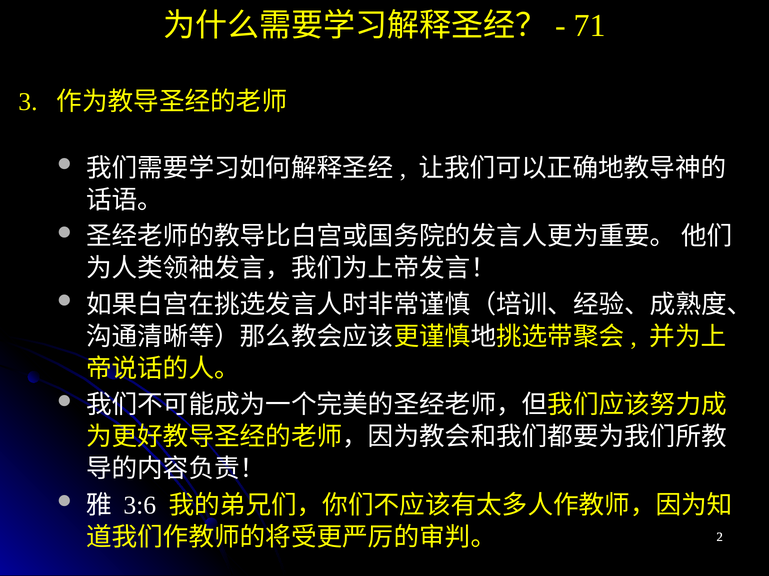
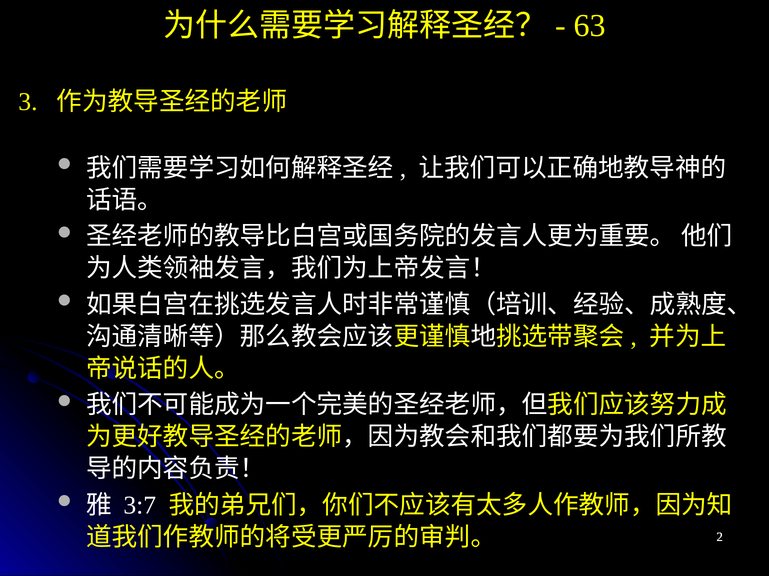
71: 71 -> 63
3:6: 3:6 -> 3:7
